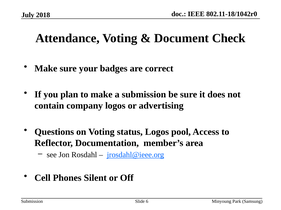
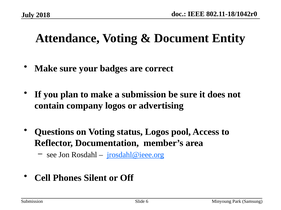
Check: Check -> Entity
